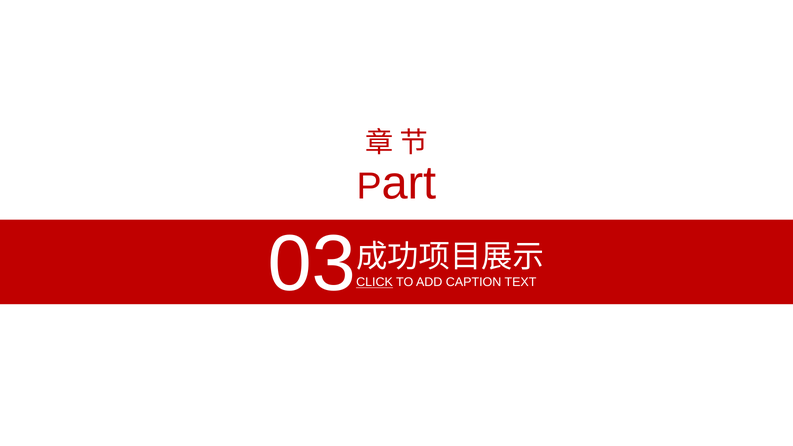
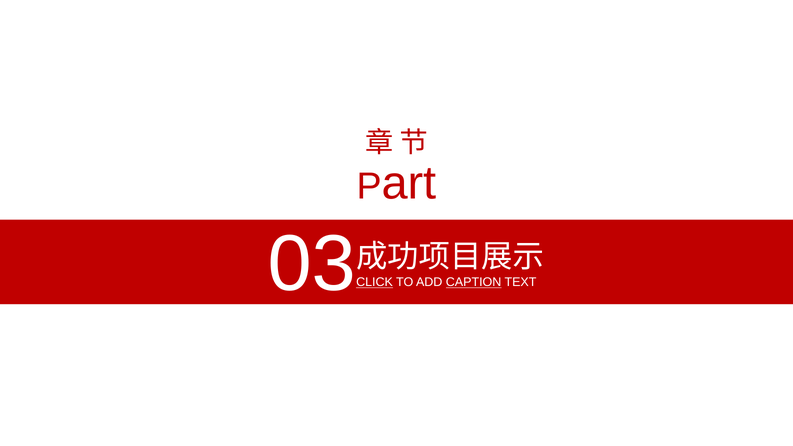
CAPTION underline: none -> present
